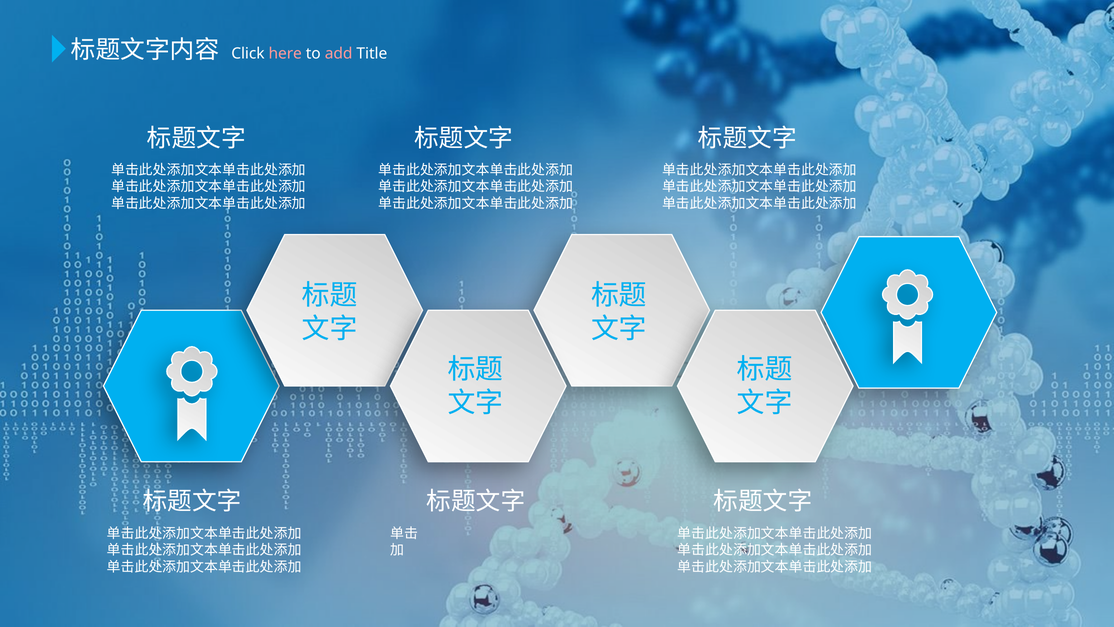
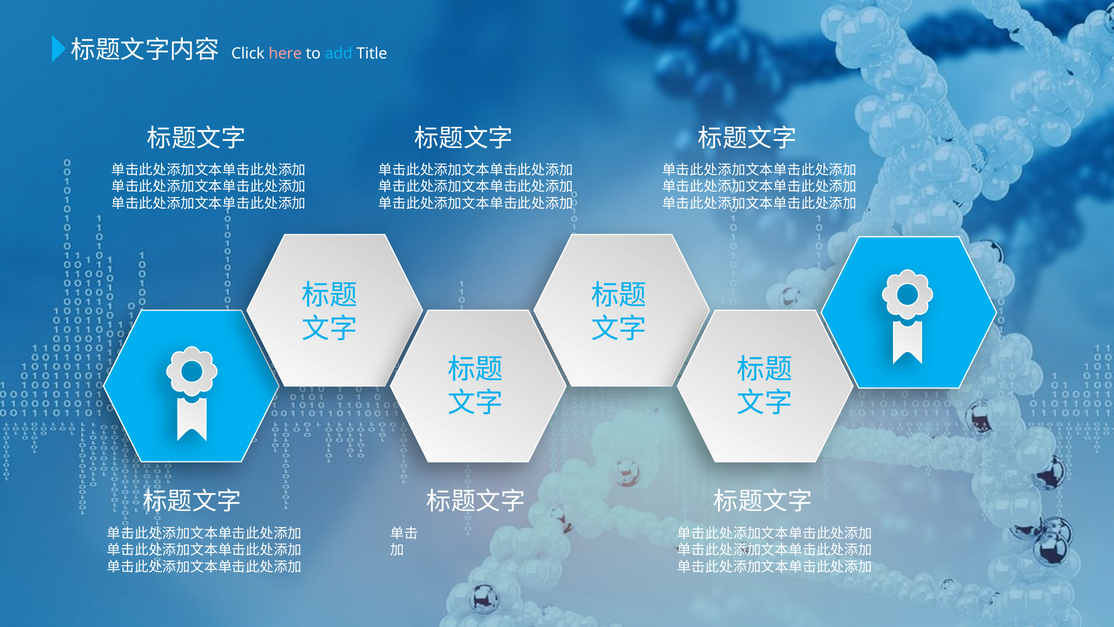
add colour: pink -> light blue
